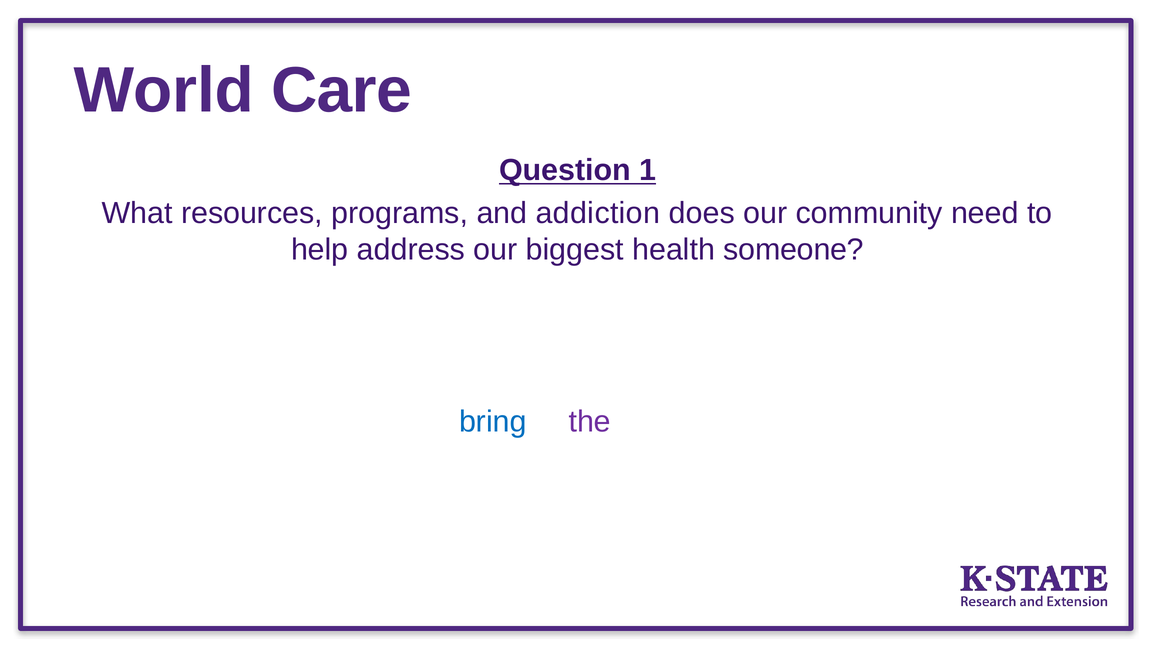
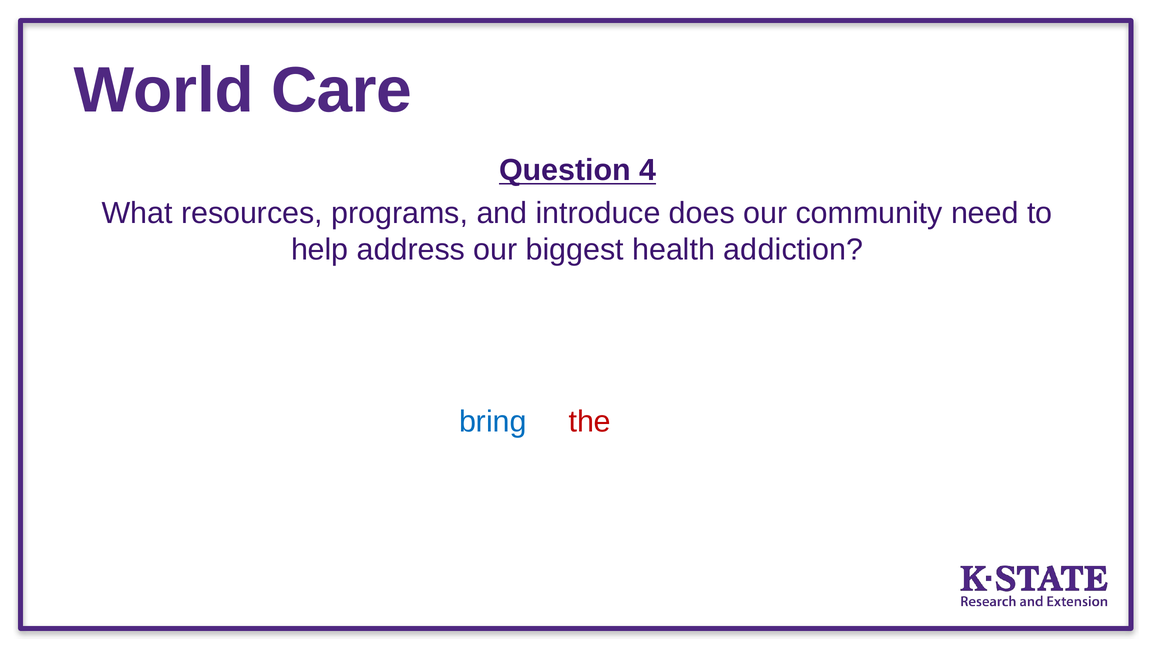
1: 1 -> 4
addiction: addiction -> introduce
someone: someone -> addiction
the at (590, 422) colour: purple -> red
